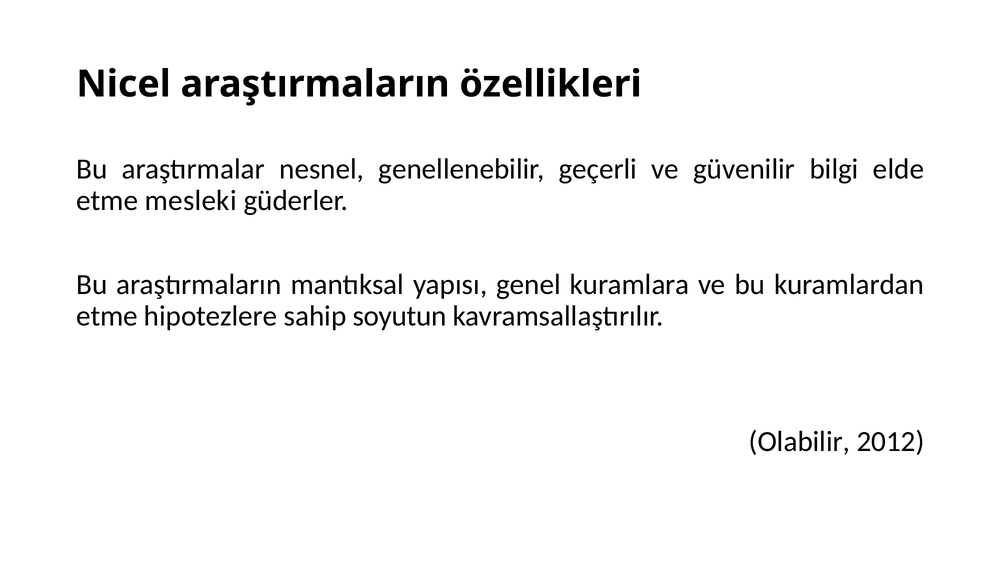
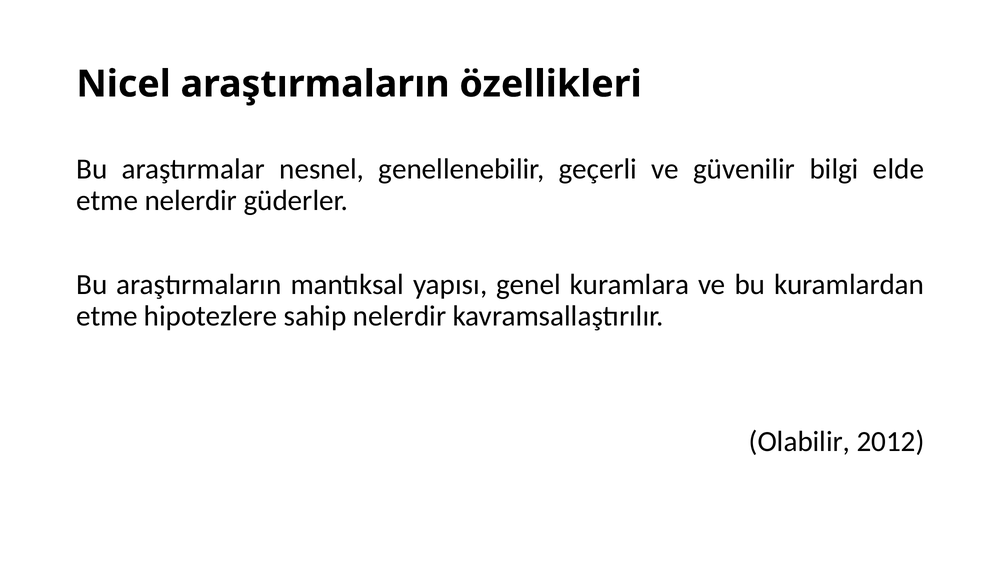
etme mesleki: mesleki -> nelerdir
sahip soyutun: soyutun -> nelerdir
